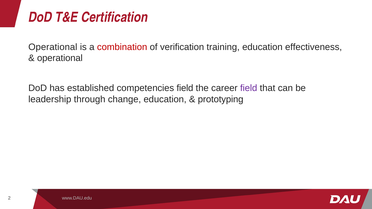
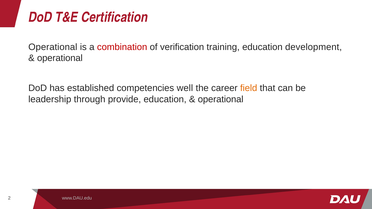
effectiveness: effectiveness -> development
competencies field: field -> well
field at (249, 88) colour: purple -> orange
change: change -> provide
prototyping at (221, 99): prototyping -> operational
